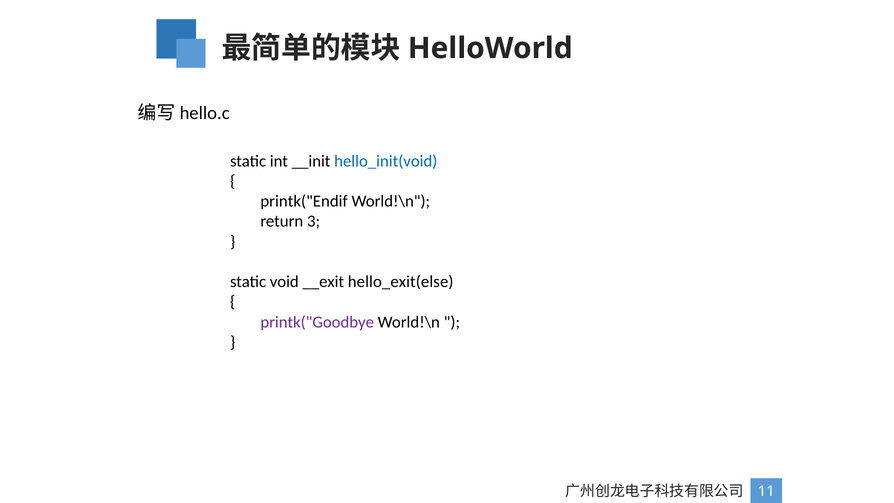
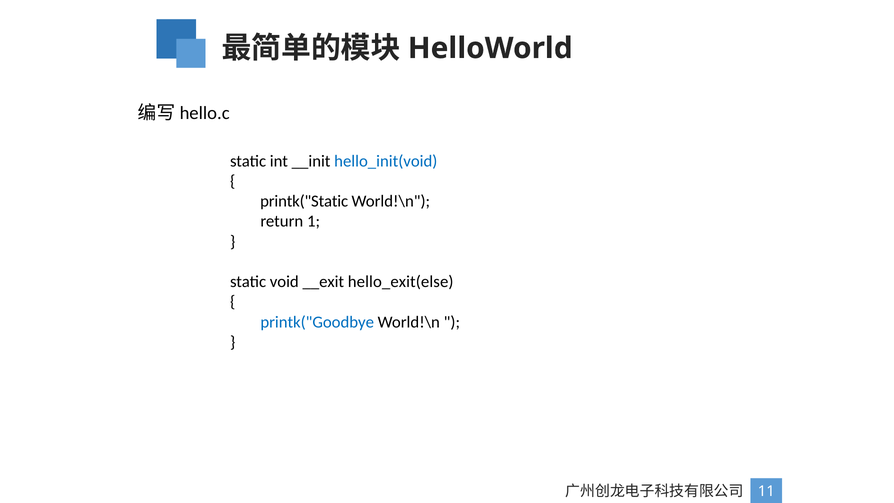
printk("Endif: printk("Endif -> printk("Static
3: 3 -> 1
printk("Goodbye colour: purple -> blue
